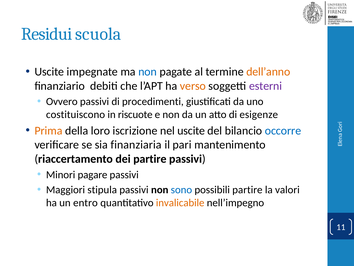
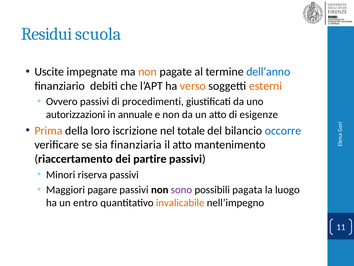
non at (148, 72) colour: blue -> orange
dell’anno colour: orange -> blue
esterni colour: purple -> orange
costituiscono: costituiscono -> autorizzazioni
riscuote: riscuote -> annuale
nel uscite: uscite -> totale
il pari: pari -> atto
pagare: pagare -> riserva
stipula: stipula -> pagare
sono colour: blue -> purple
possibili partire: partire -> pagata
valori: valori -> luogo
